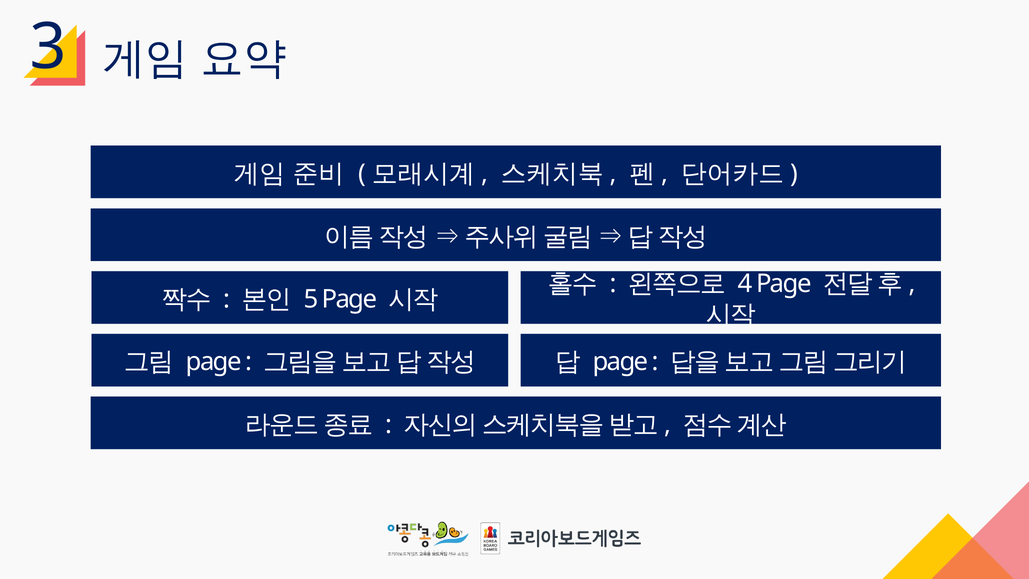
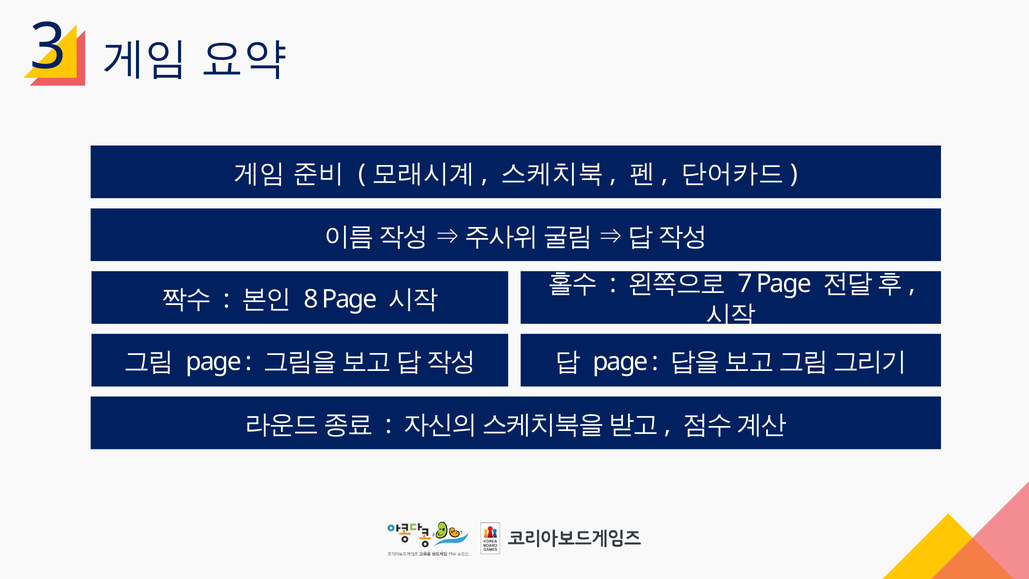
4: 4 -> 7
5: 5 -> 8
